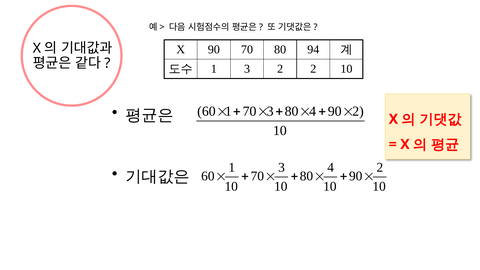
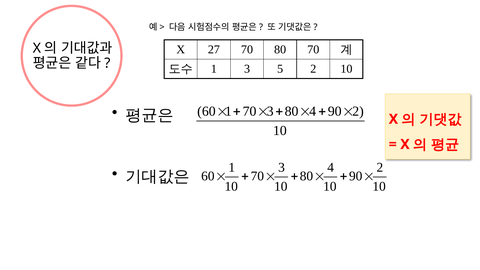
X 90: 90 -> 27
80 94: 94 -> 70
3 2: 2 -> 5
